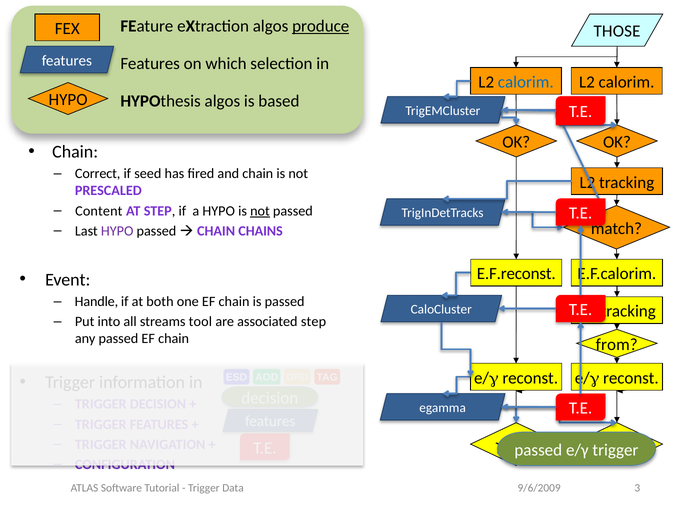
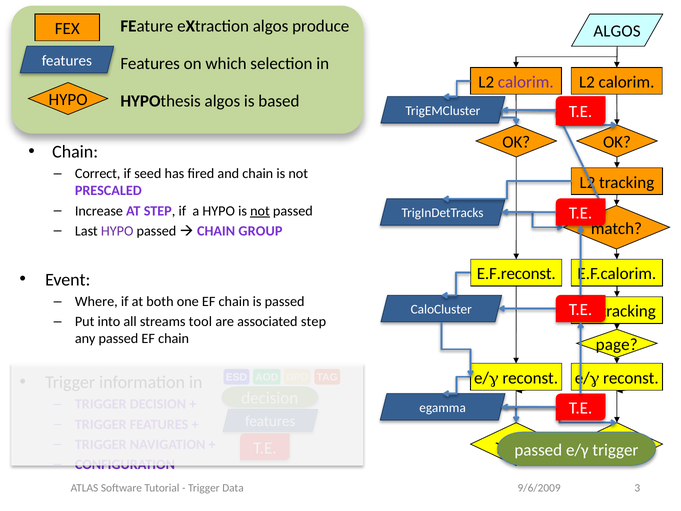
produce underline: present -> none
THOSE at (617, 31): THOSE -> ALGOS
calorim at (526, 82) colour: blue -> purple
Content: Content -> Increase
CHAINS: CHAINS -> GROUP
Handle: Handle -> Where
from: from -> page
